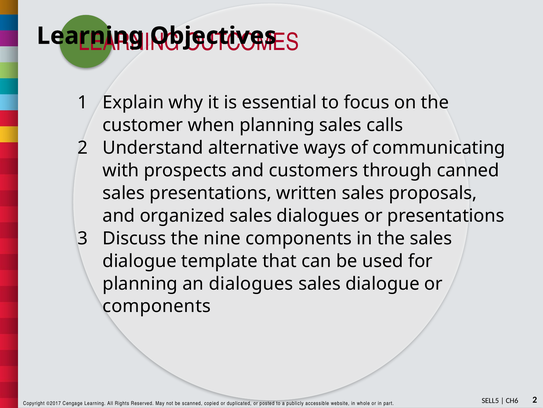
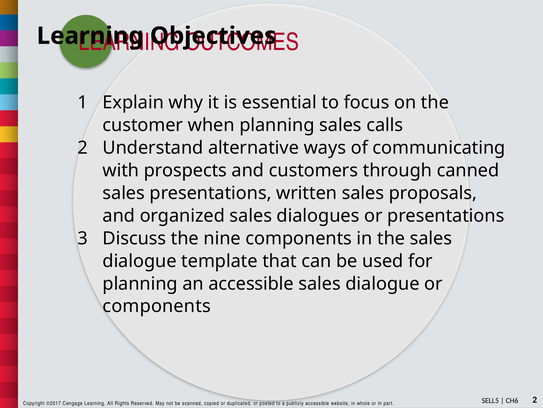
an dialogues: dialogues -> accessible
